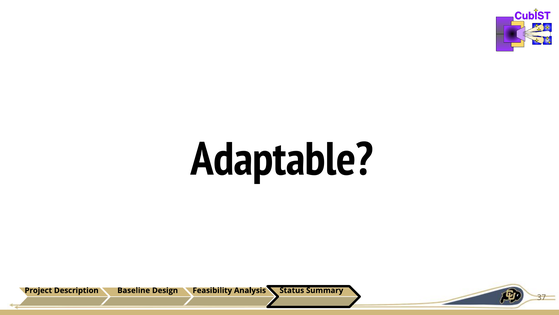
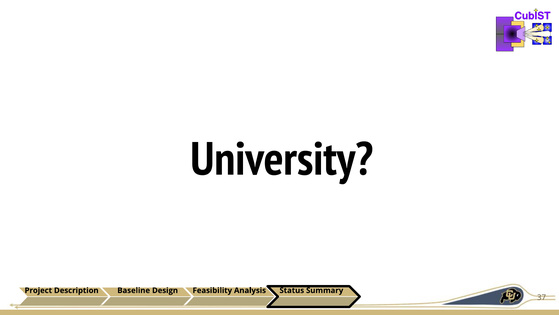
Adaptable: Adaptable -> University
